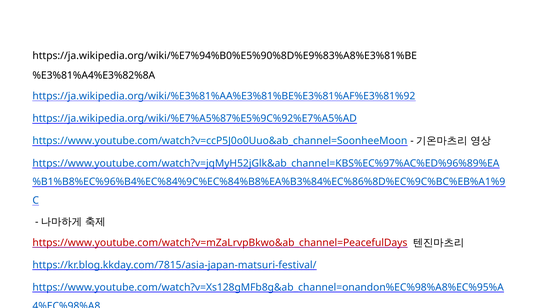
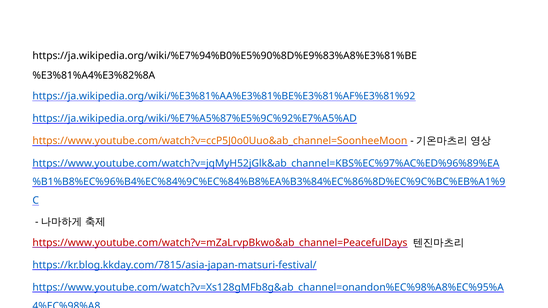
https://www.youtube.com/watch?v=ccP5J0o0Uuo&ab_channel=SoonheeMoon colour: blue -> orange
